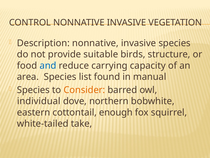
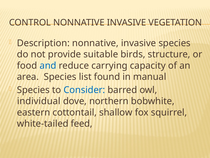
Consider colour: orange -> blue
enough: enough -> shallow
take: take -> feed
